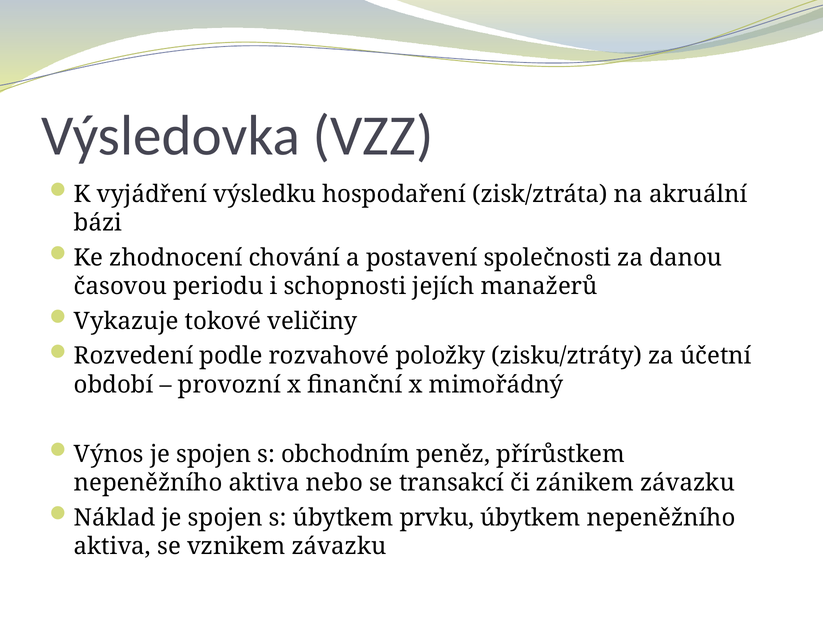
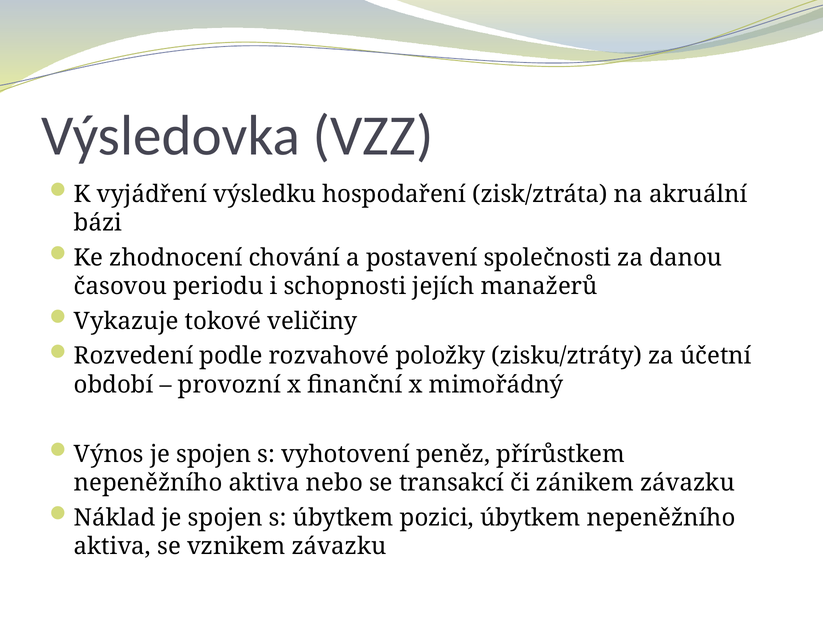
obchodním: obchodním -> vyhotovení
prvku: prvku -> pozici
